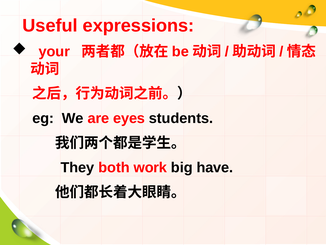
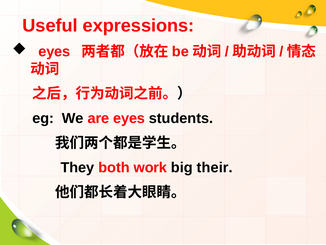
your at (54, 51): your -> eyes
have: have -> their
